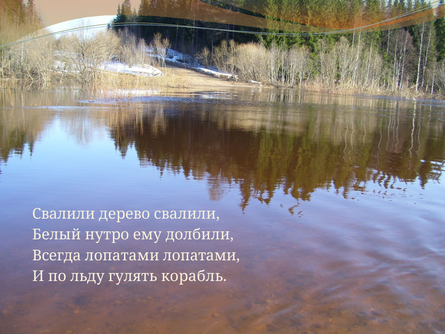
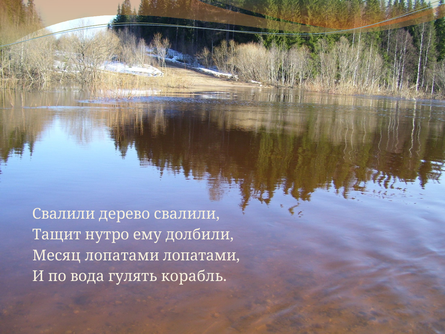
Белый: Белый -> Тащит
Всегда: Всегда -> Месяц
льду: льду -> вода
